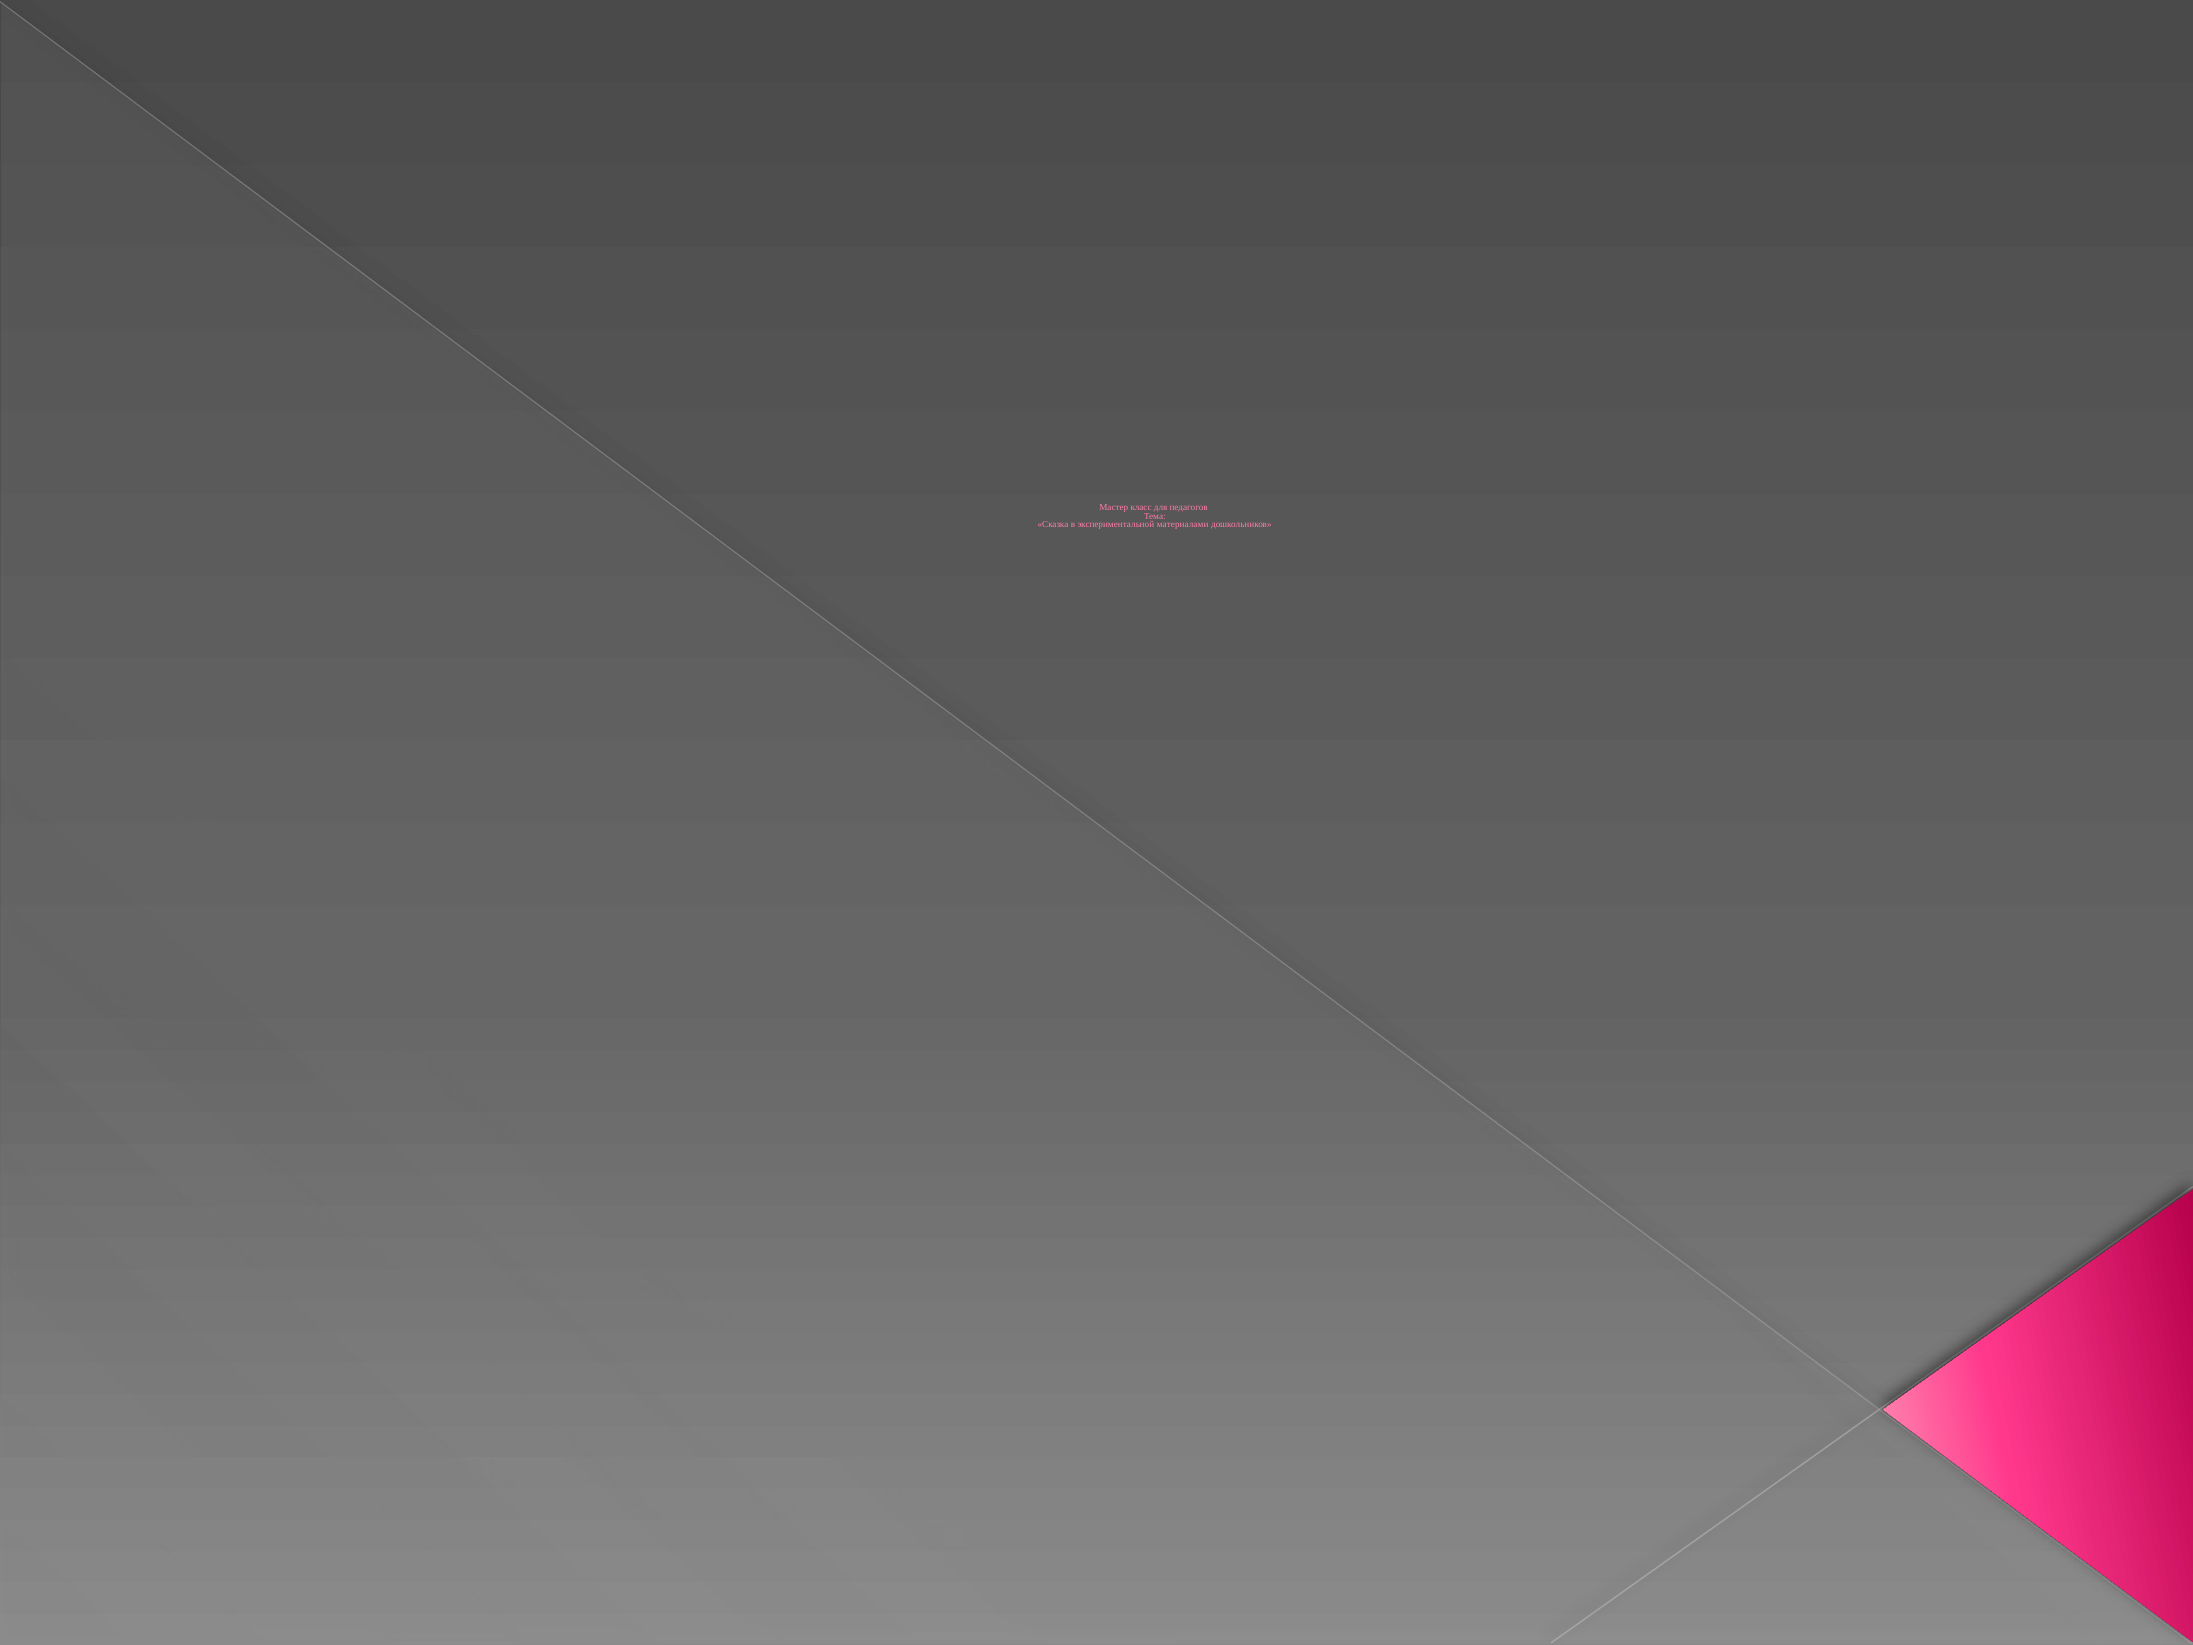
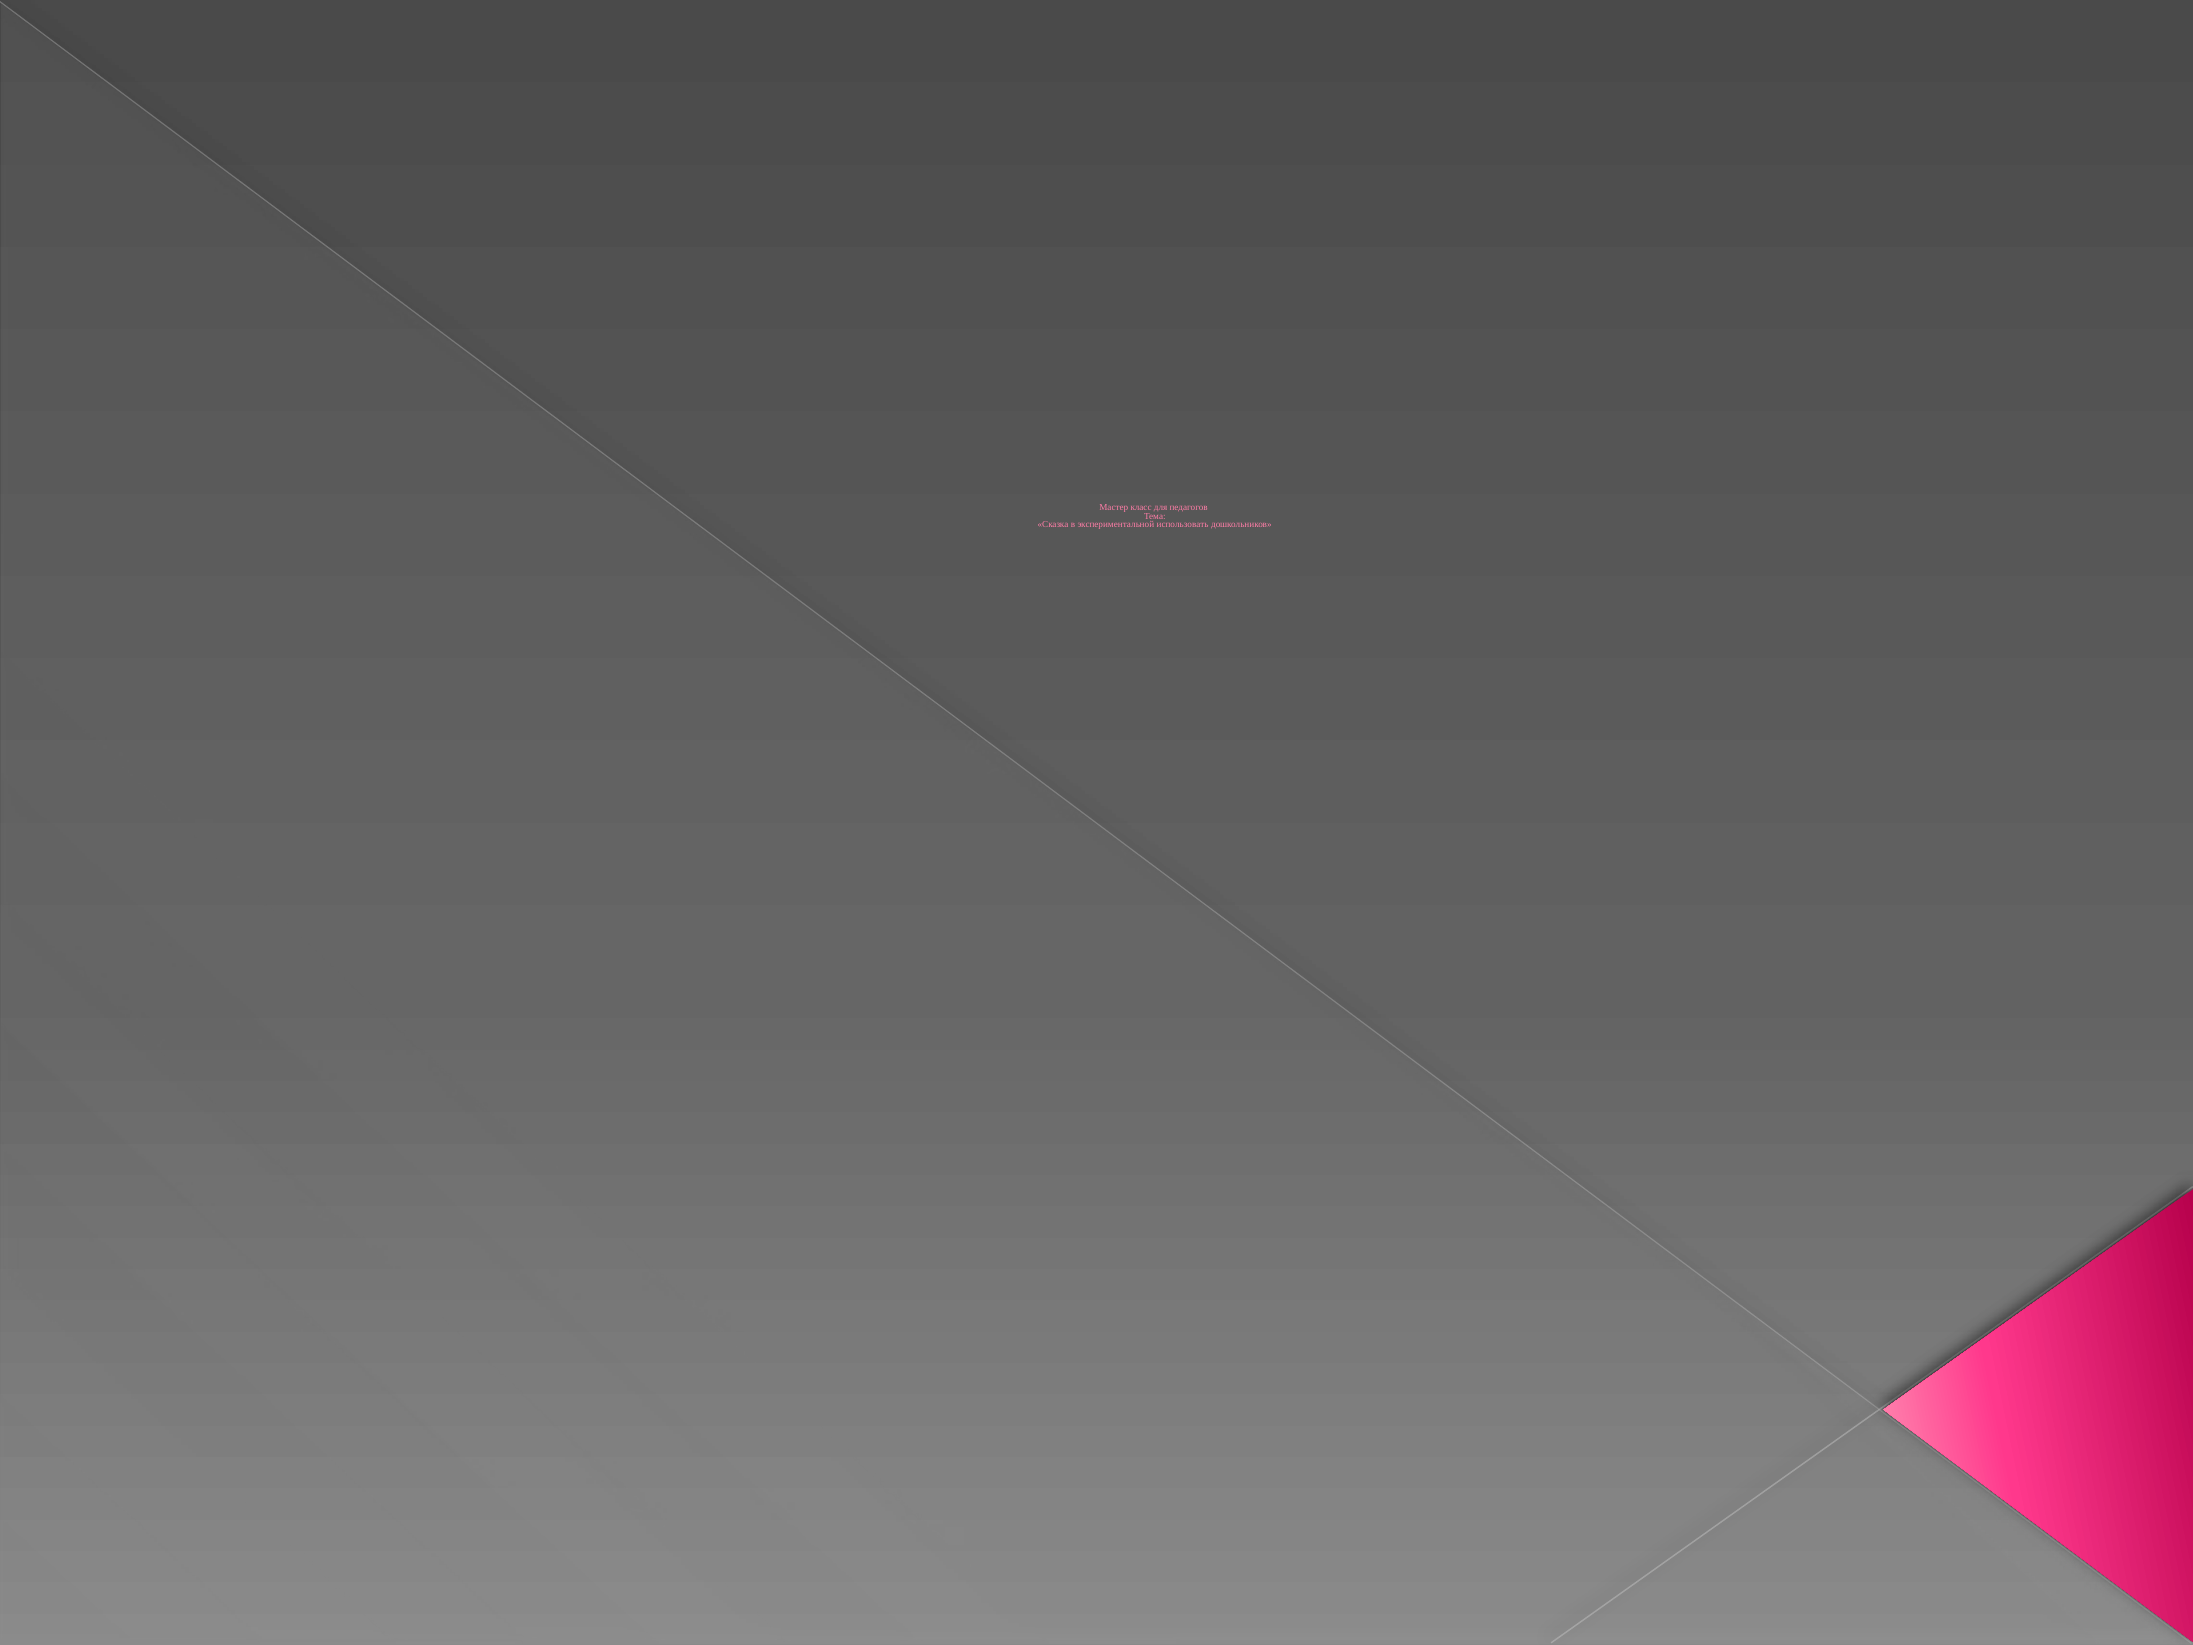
материалами: материалами -> использовать
